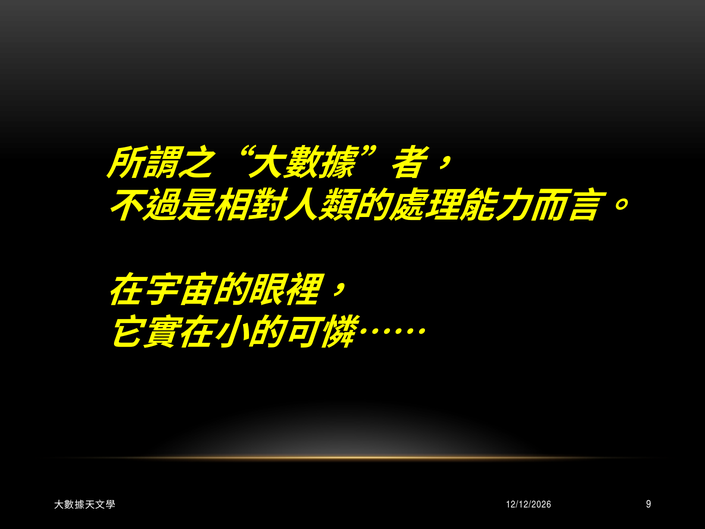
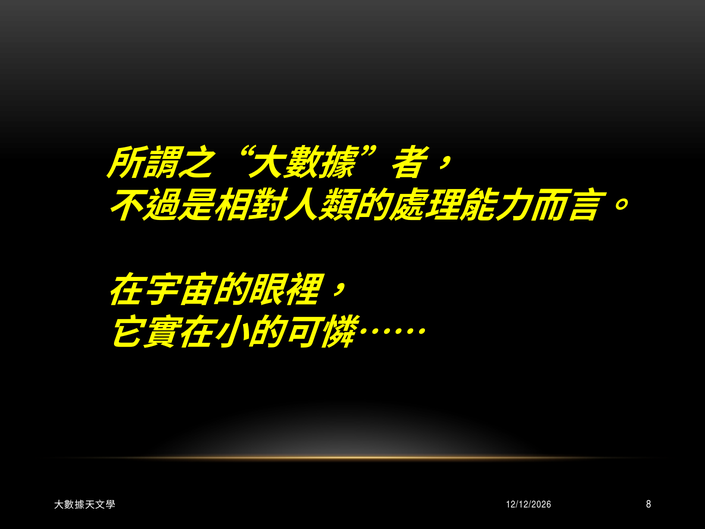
9: 9 -> 8
